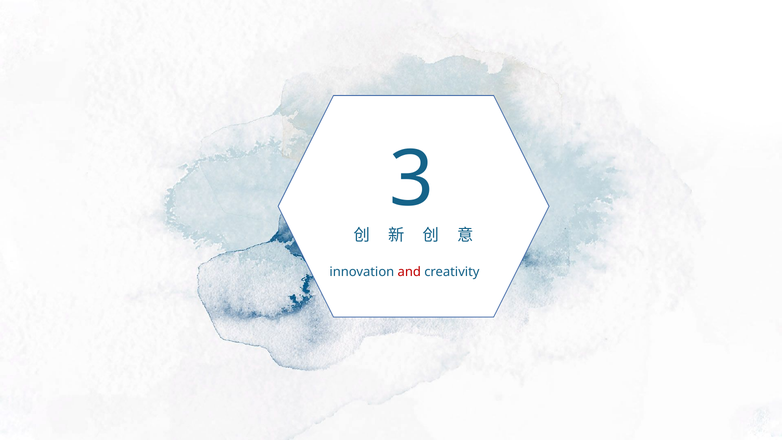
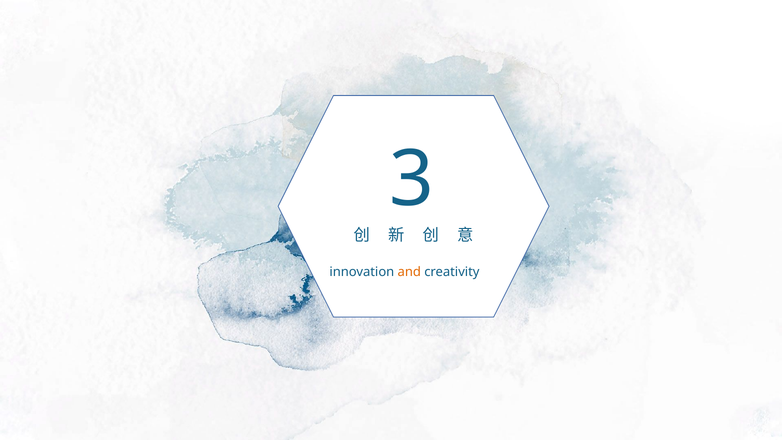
and colour: red -> orange
